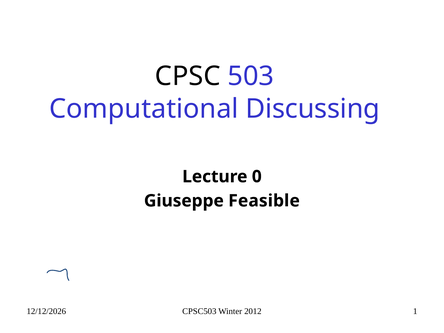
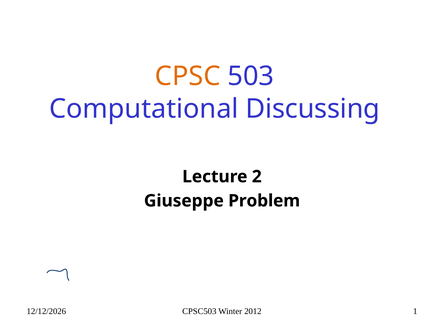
CPSC colour: black -> orange
0: 0 -> 2
Feasible: Feasible -> Problem
